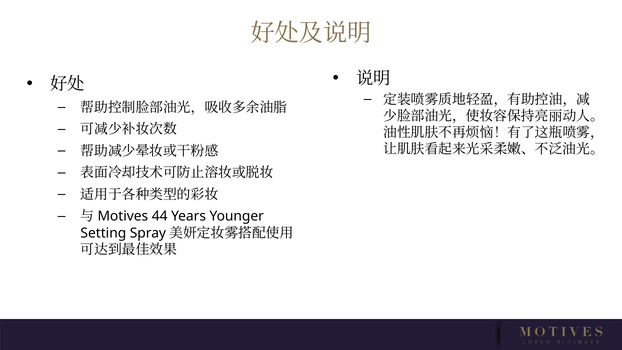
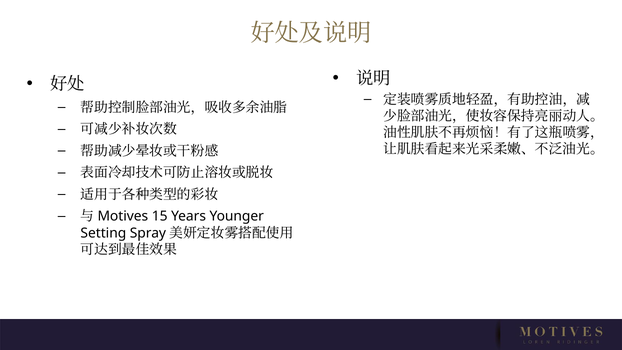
44: 44 -> 15
